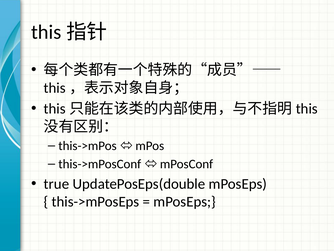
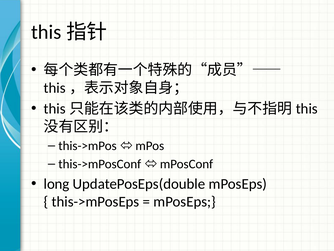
true: true -> long
